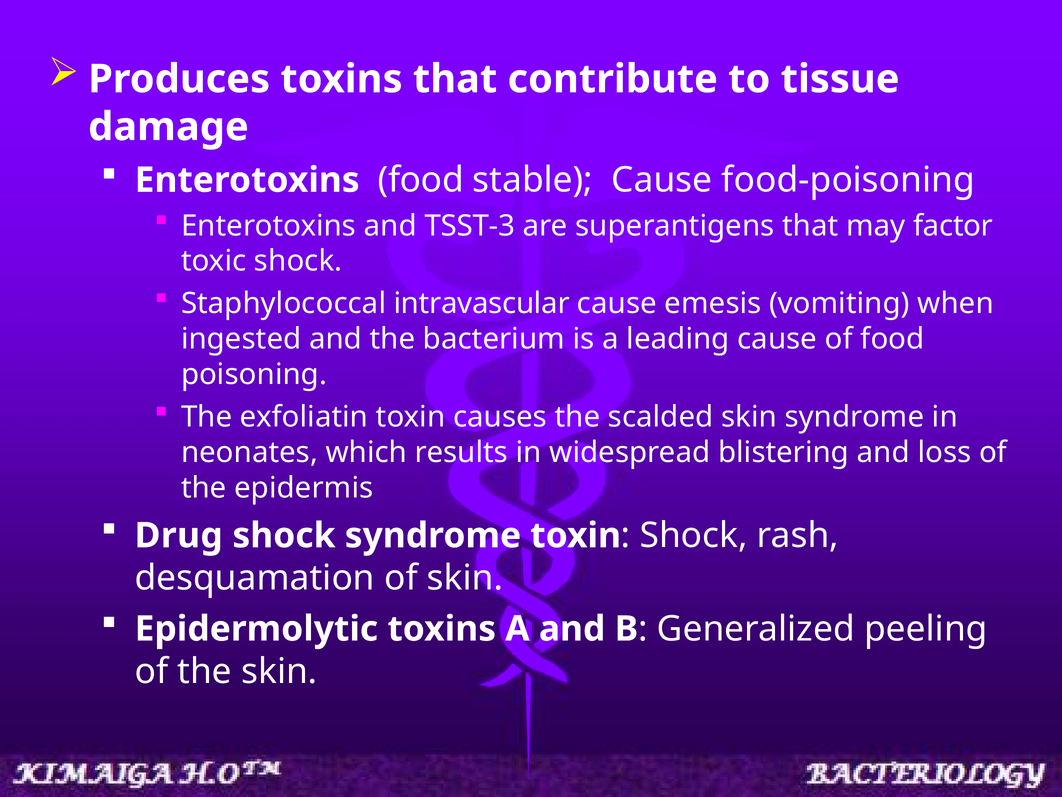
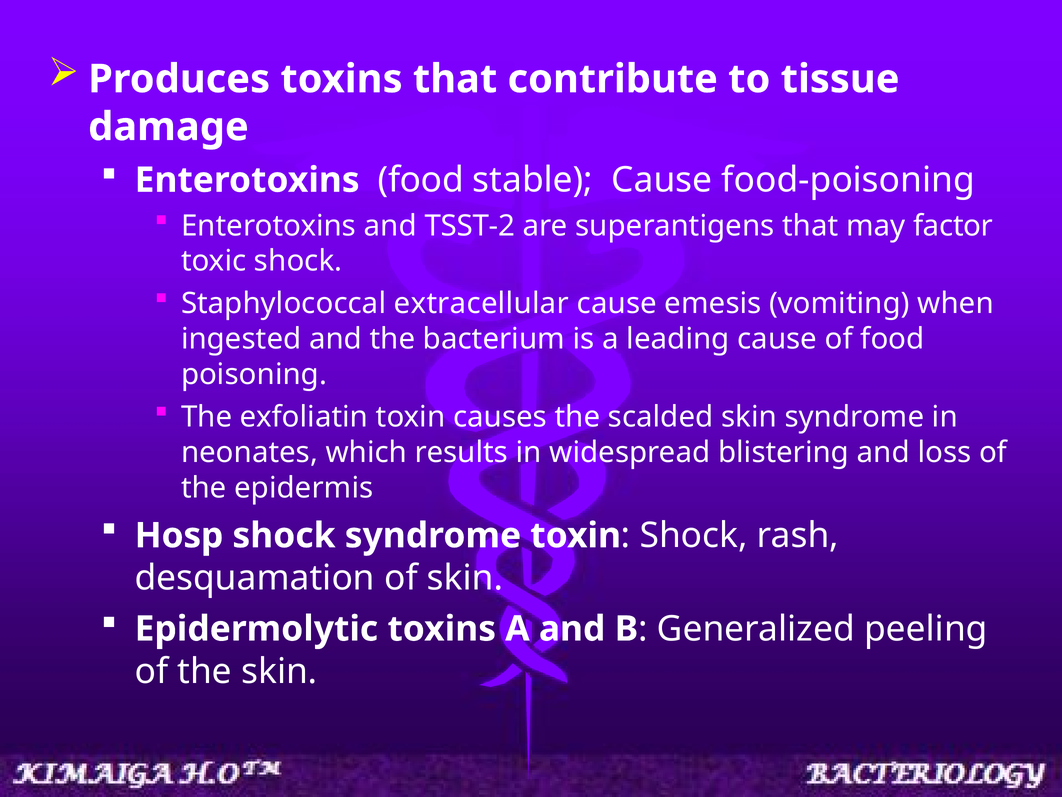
TSST-3: TSST-3 -> TSST-2
intravascular: intravascular -> extracellular
Drug: Drug -> Hosp
